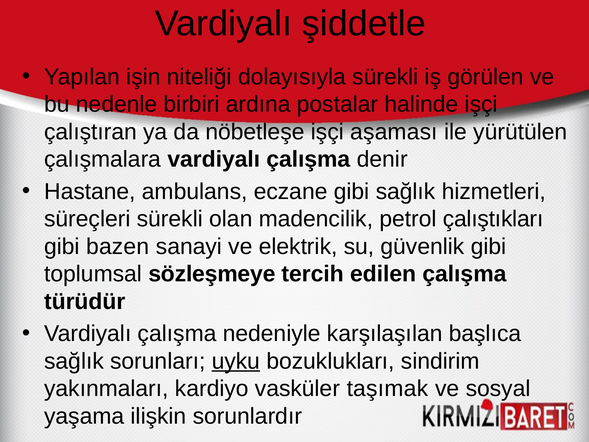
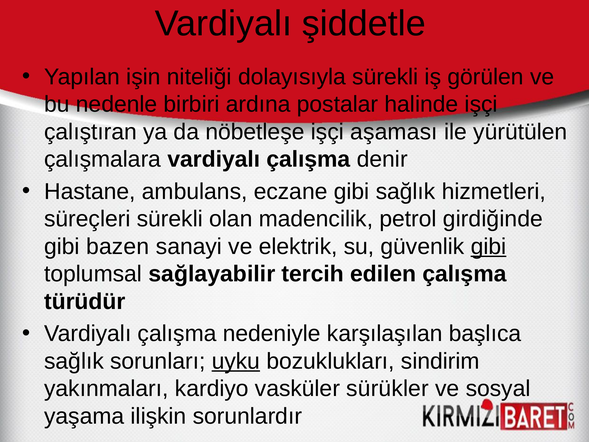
çalıştıkları: çalıştıkları -> girdiğinde
gibi at (489, 246) underline: none -> present
sözleşmeye: sözleşmeye -> sağlayabilir
taşımak: taşımak -> sürükler
